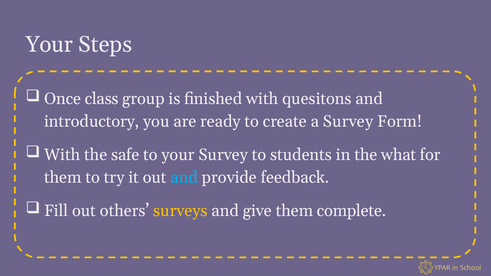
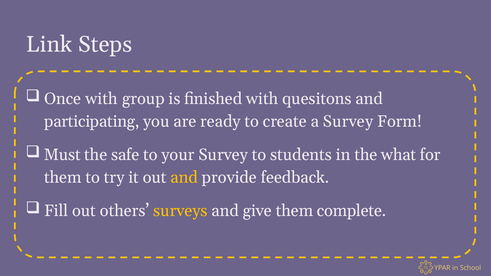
Your at (49, 45): Your -> Link
Once class: class -> with
introductory: introductory -> participating
With at (62, 155): With -> Must
and at (184, 177) colour: light blue -> yellow
